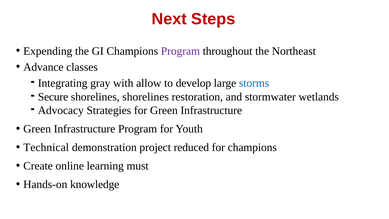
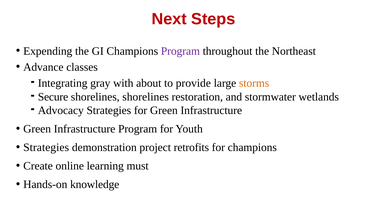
allow: allow -> about
develop: develop -> provide
storms colour: blue -> orange
Technical at (46, 147): Technical -> Strategies
reduced: reduced -> retrofits
